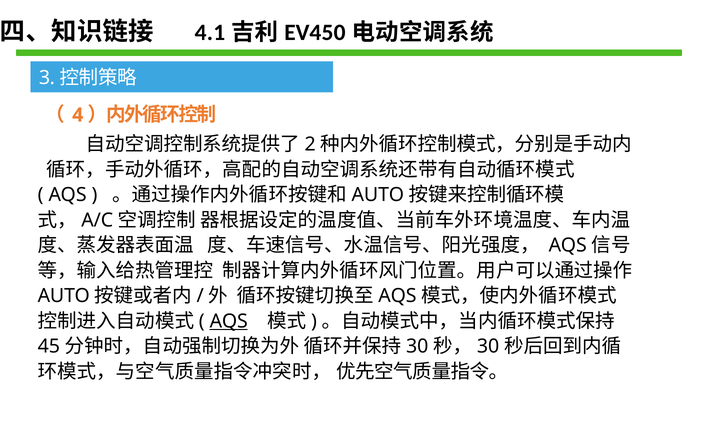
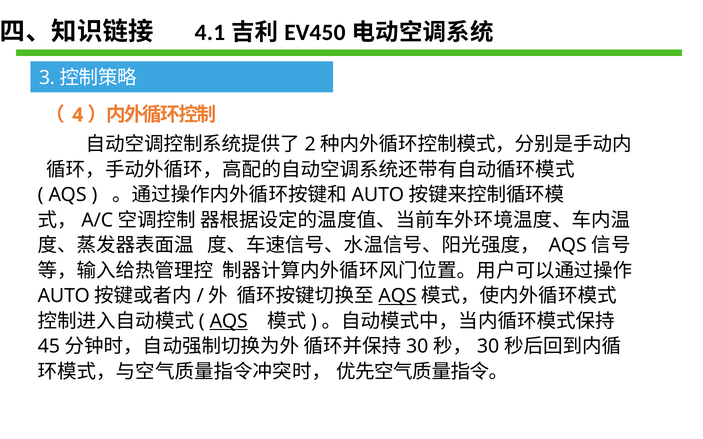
AQS at (397, 296) underline: none -> present
